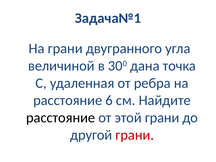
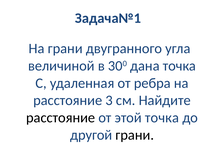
6: 6 -> 3
этой грани: грани -> точка
грани at (135, 135) colour: red -> black
